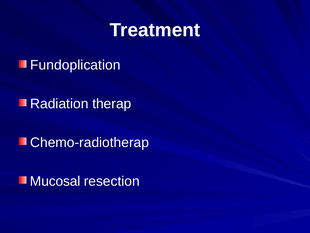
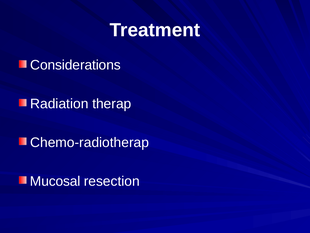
Fundoplication: Fundoplication -> Considerations
